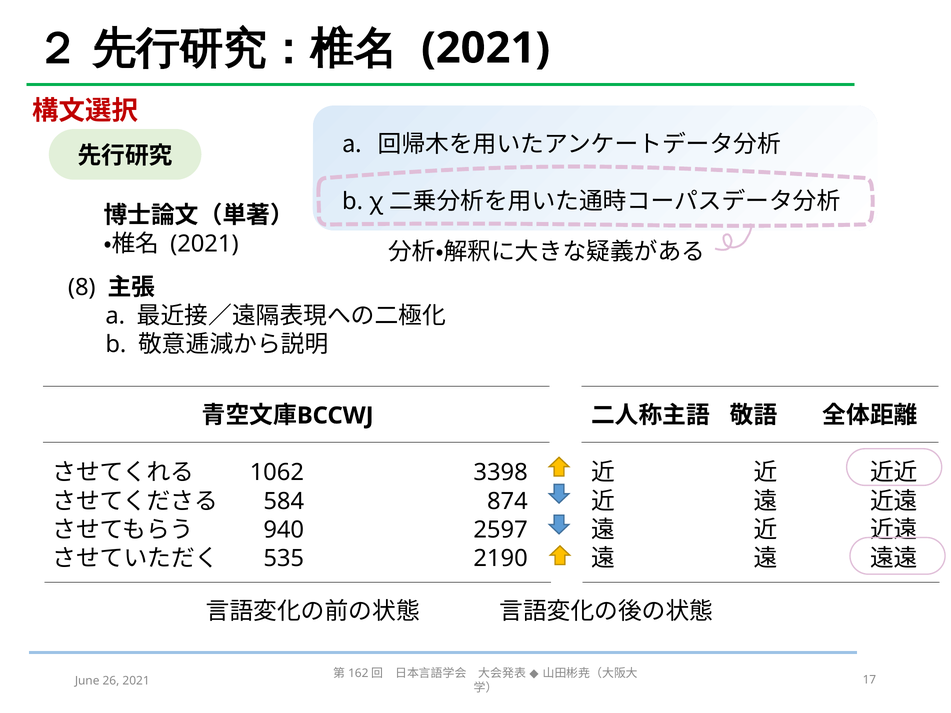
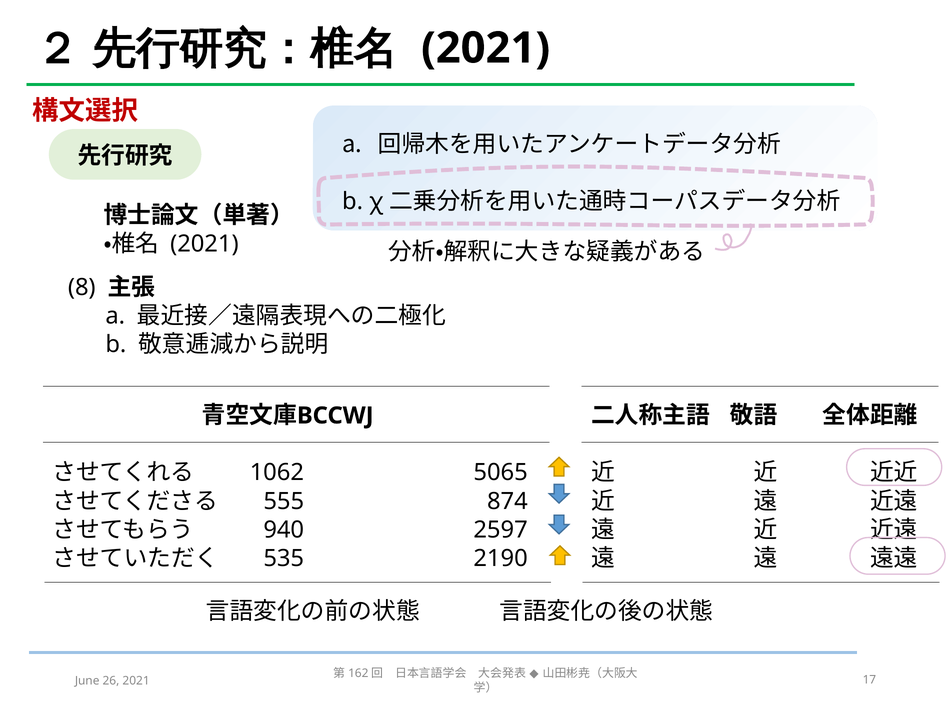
3398: 3398 -> 5065
584: 584 -> 555
